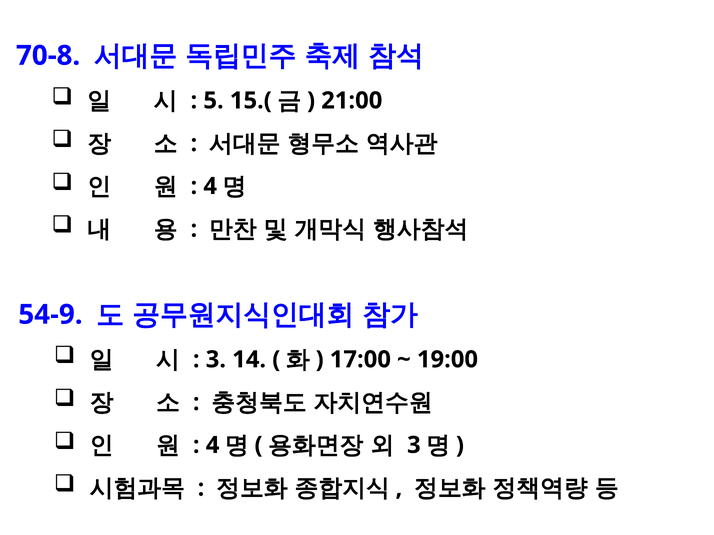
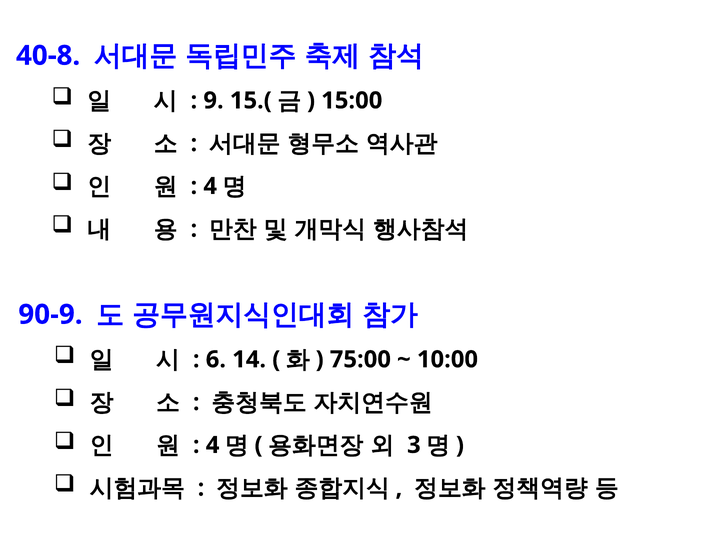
70-8: 70-8 -> 40-8
5: 5 -> 9
21:00: 21:00 -> 15:00
54-9: 54-9 -> 90-9
3 at (216, 360): 3 -> 6
17:00: 17:00 -> 75:00
19:00: 19:00 -> 10:00
